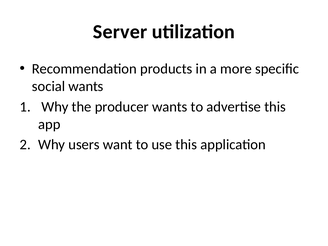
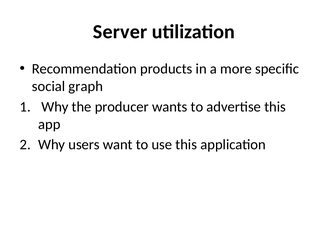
social wants: wants -> graph
